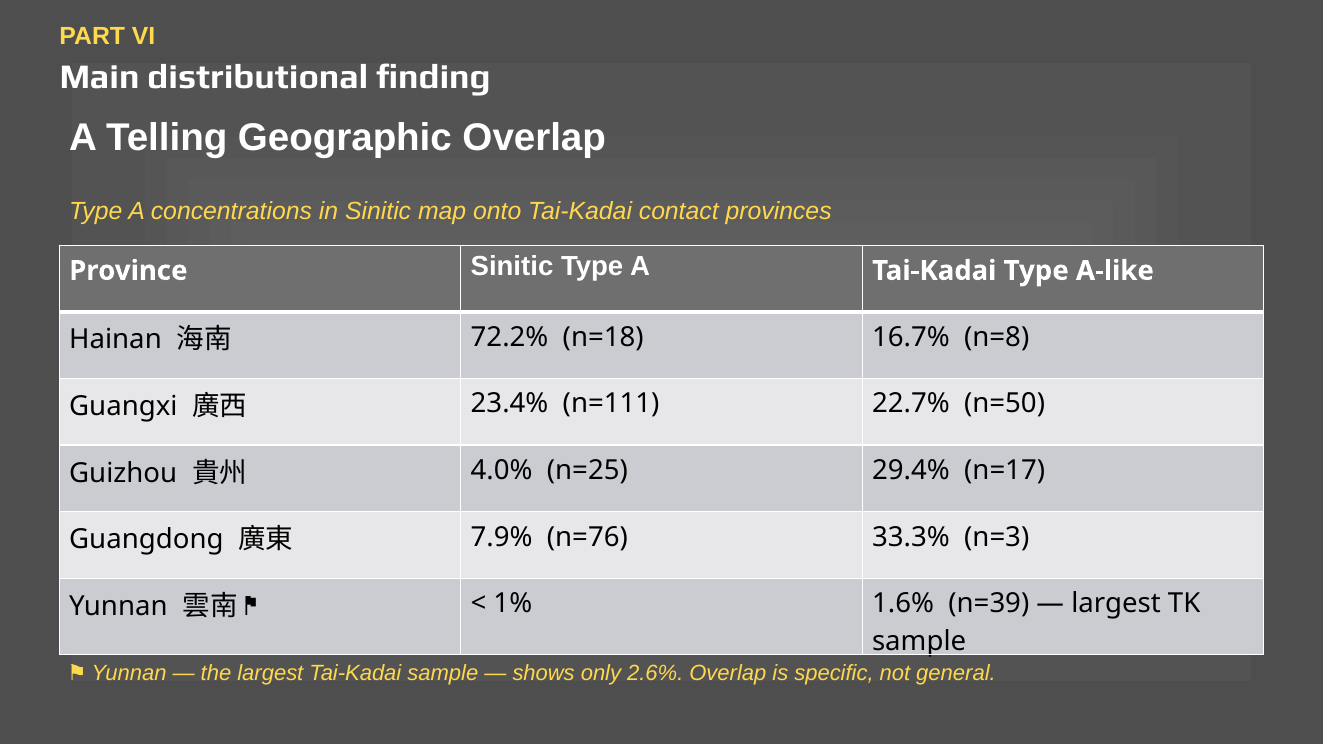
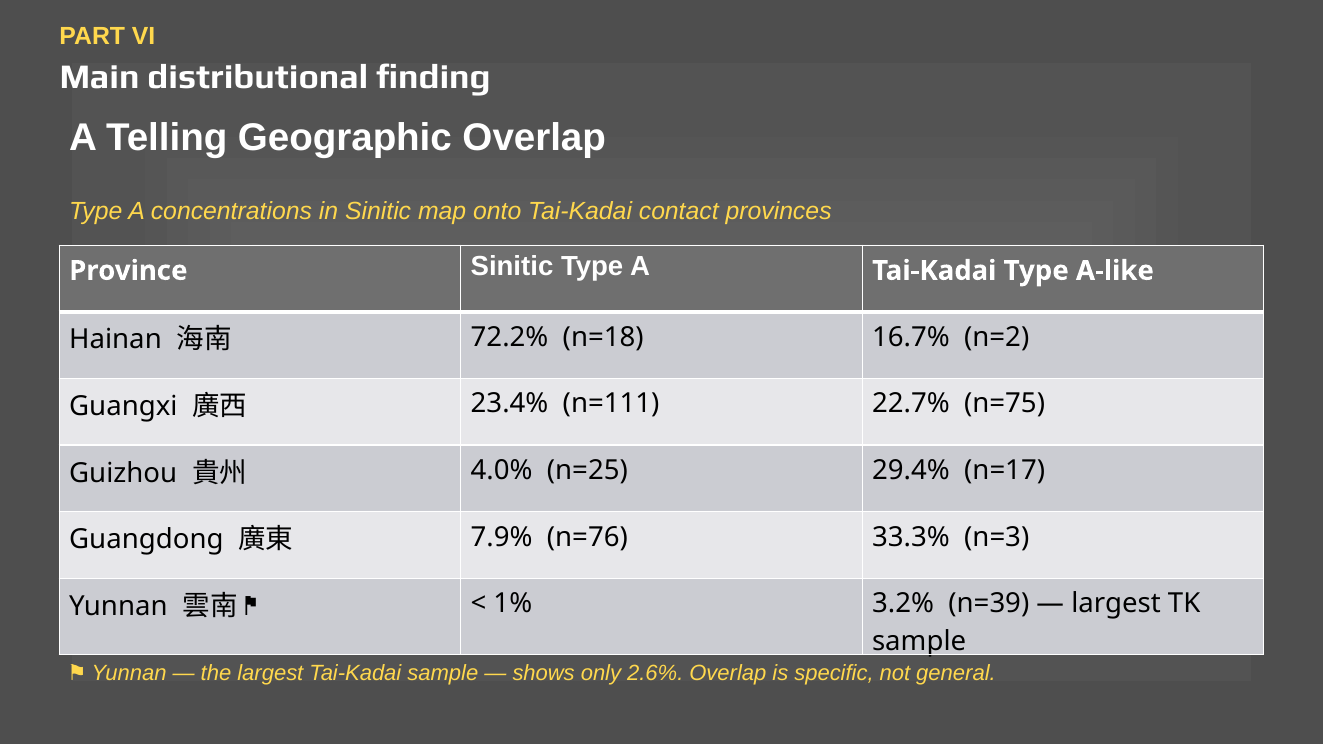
n=8: n=8 -> n=2
n=50: n=50 -> n=75
1.6%: 1.6% -> 3.2%
